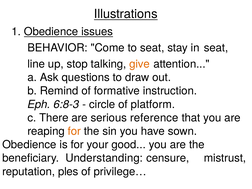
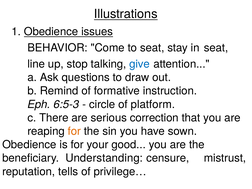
give colour: orange -> blue
6:8-3: 6:8-3 -> 6:5-3
reference: reference -> correction
ples: ples -> tells
